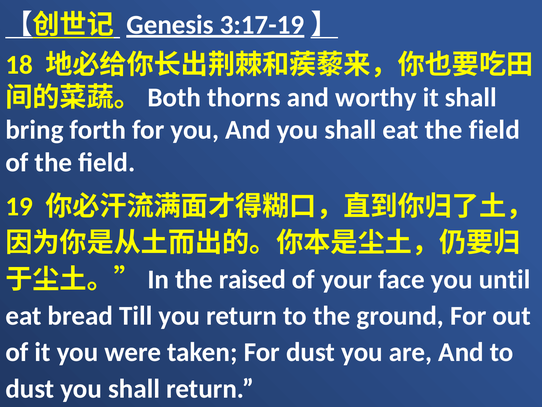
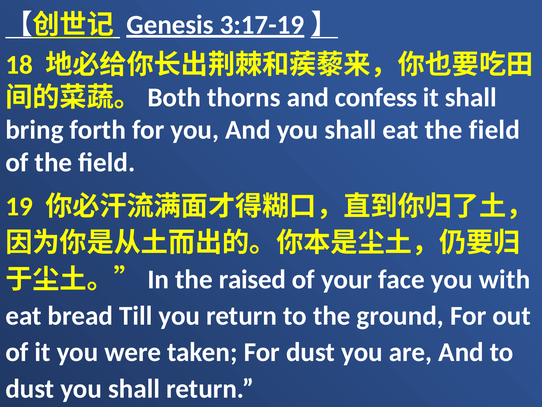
worthy: worthy -> confess
until: until -> with
